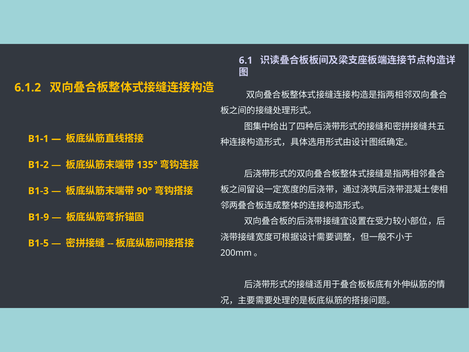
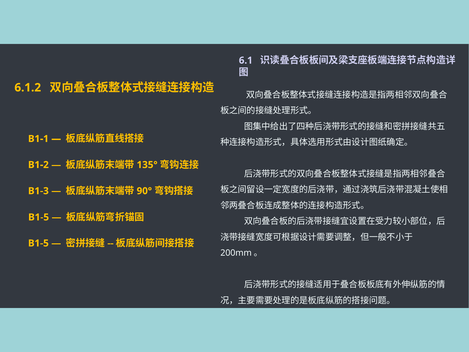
B1-9 at (39, 217): B1-9 -> B1-5
